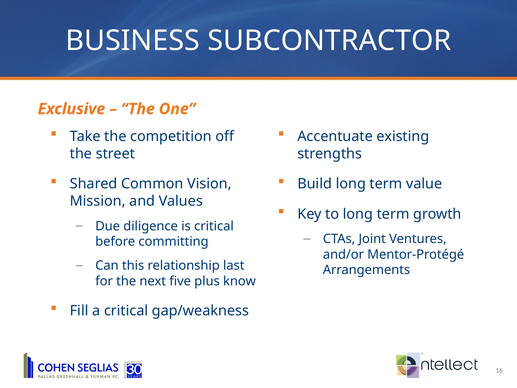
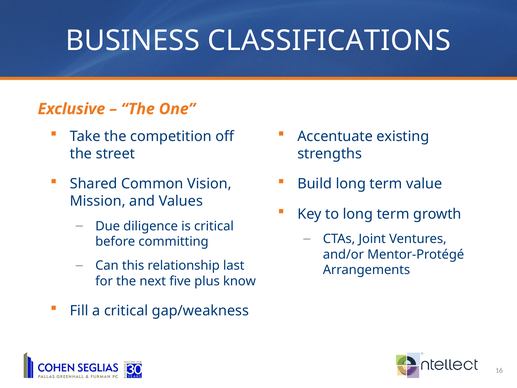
SUBCONTRACTOR: SUBCONTRACTOR -> CLASSIFICATIONS
